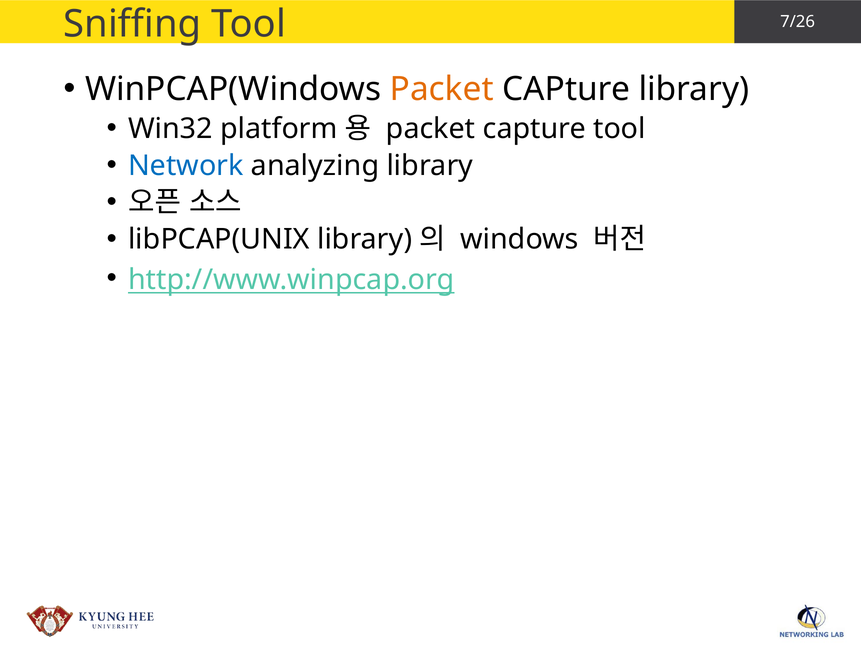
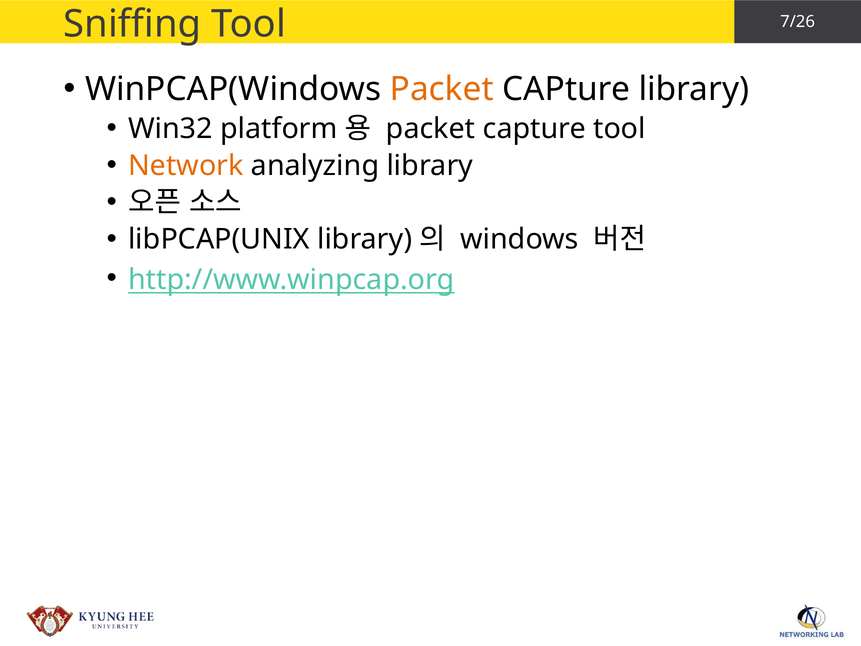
Network colour: blue -> orange
